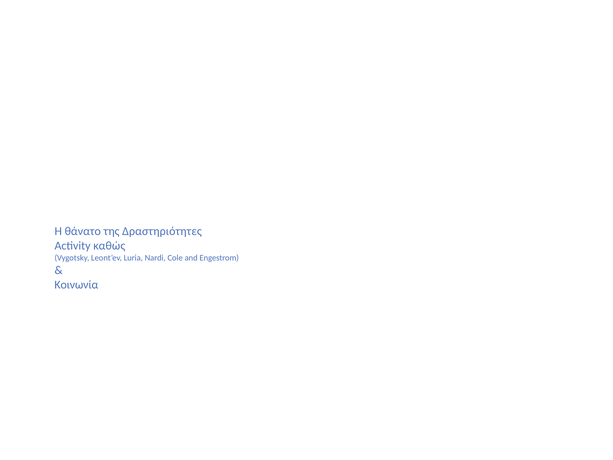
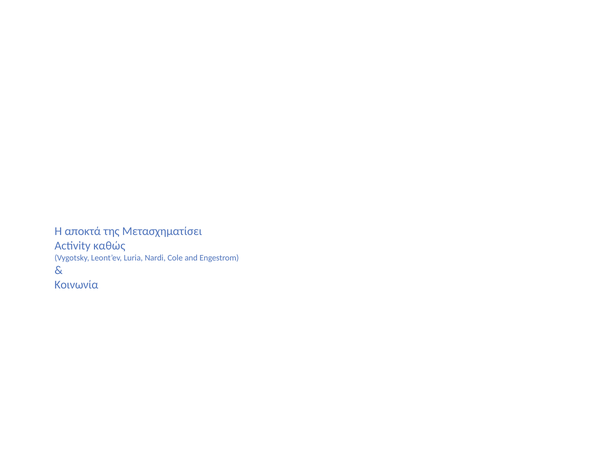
θάνατο: θάνατο -> αποκτά
Δραστηριότητες: Δραστηριότητες -> Μετασχηματίσει
